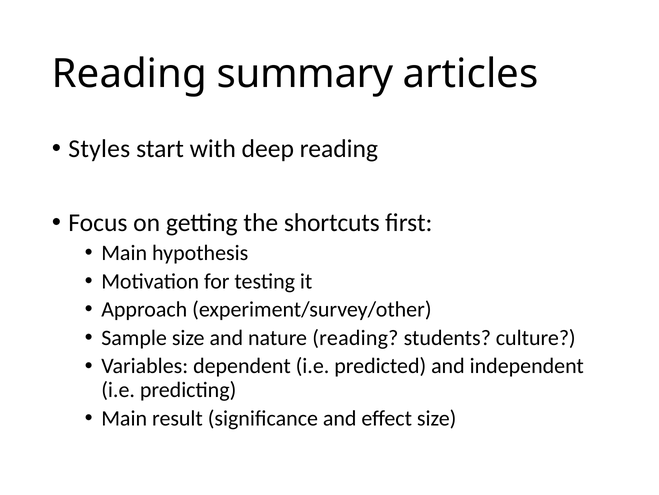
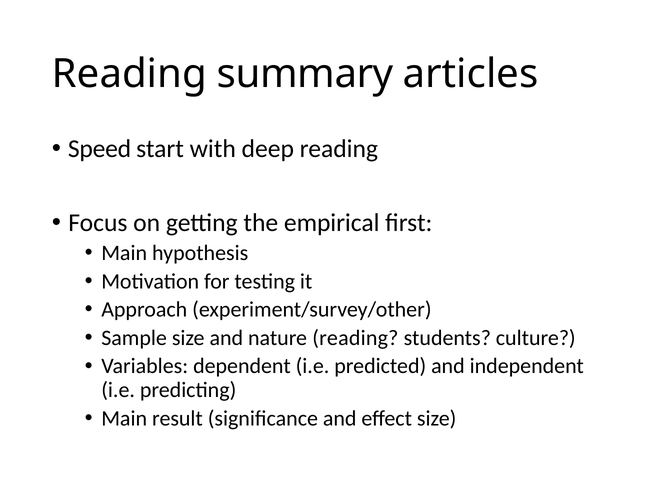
Styles: Styles -> Speed
shortcuts: shortcuts -> empirical
